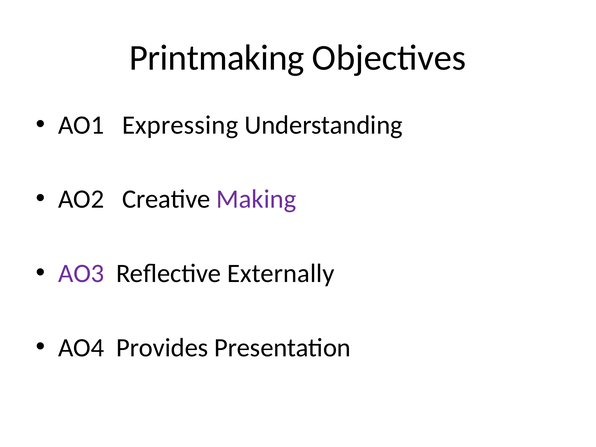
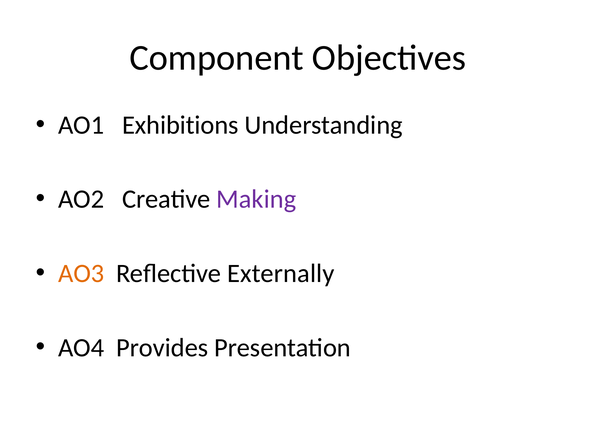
Printmaking: Printmaking -> Component
Expressing: Expressing -> Exhibitions
AO3 colour: purple -> orange
